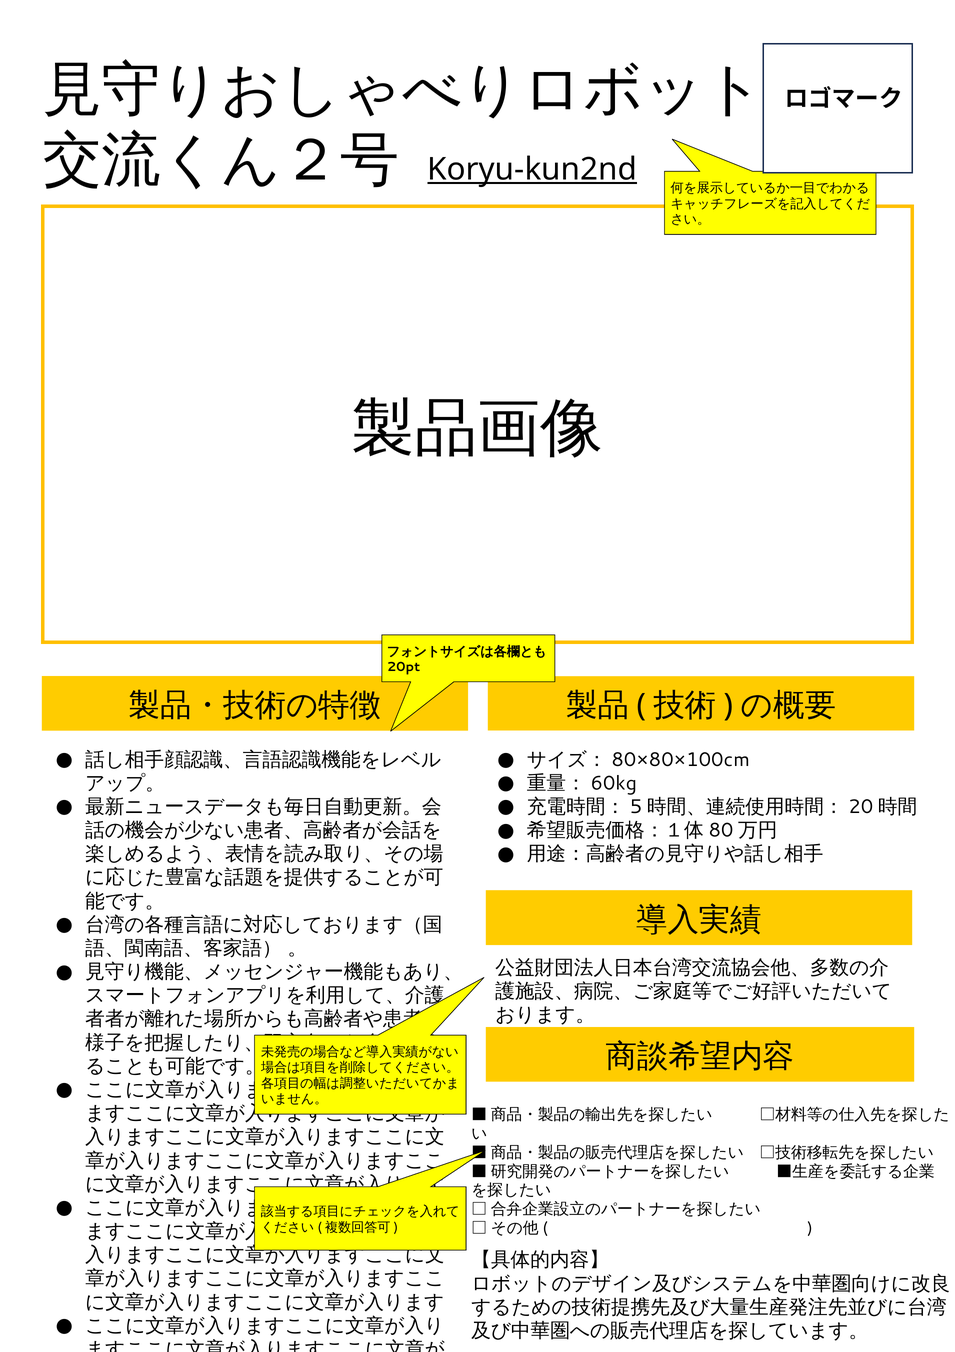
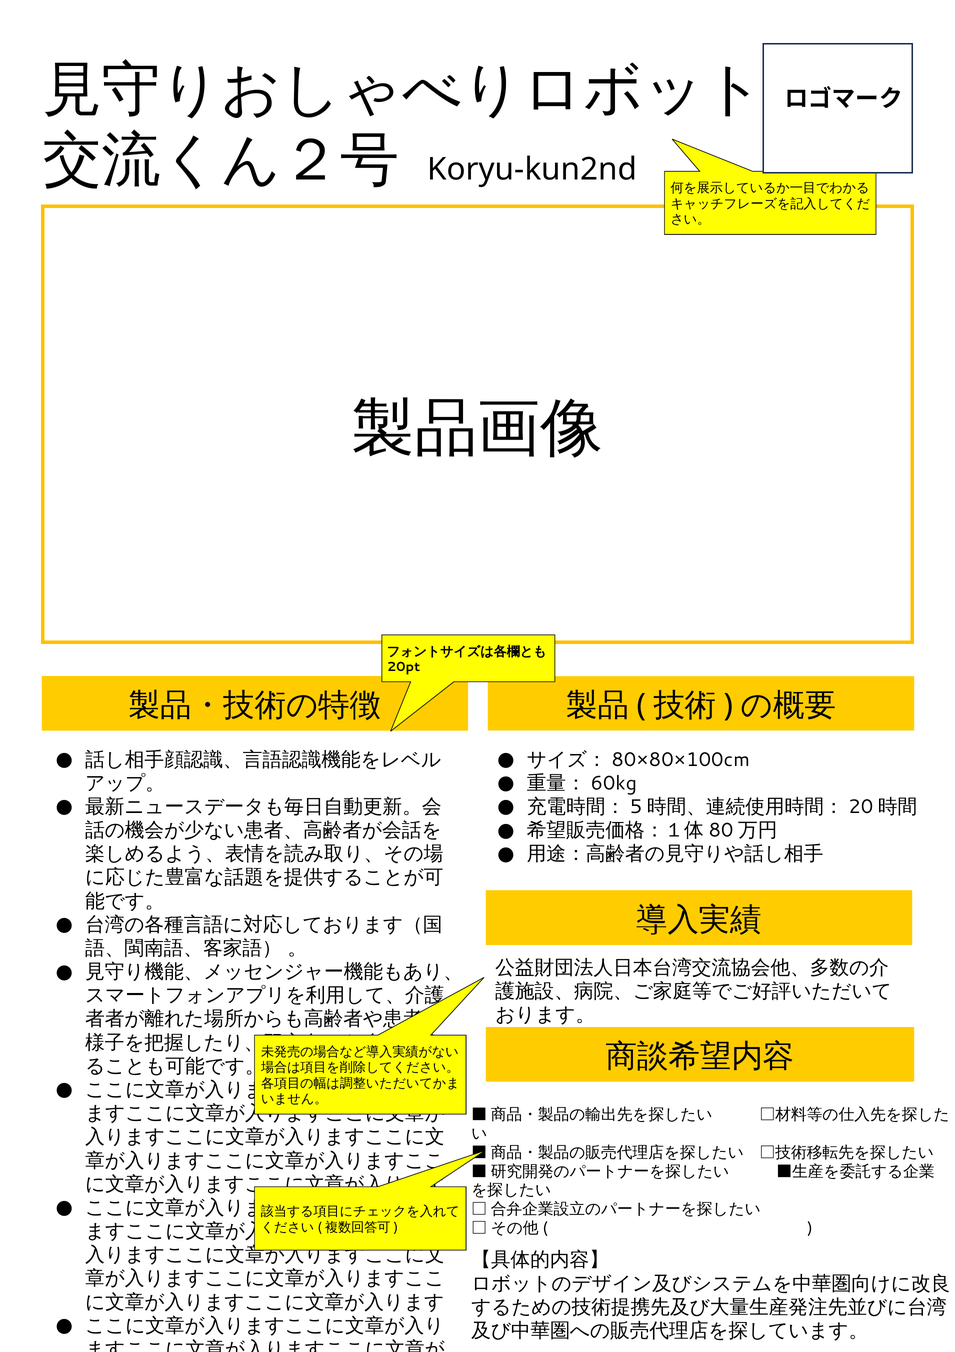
Koryu-kun2nd underline: present -> none
